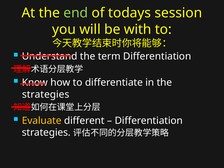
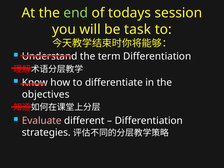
with: with -> task
strategies: strategies -> objectives
Evaluate colour: yellow -> pink
